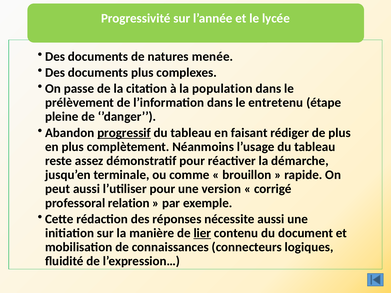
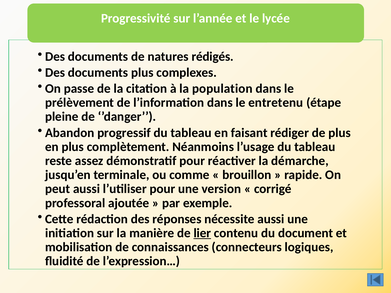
menée: menée -> rédigés
progressif underline: present -> none
relation: relation -> ajoutée
